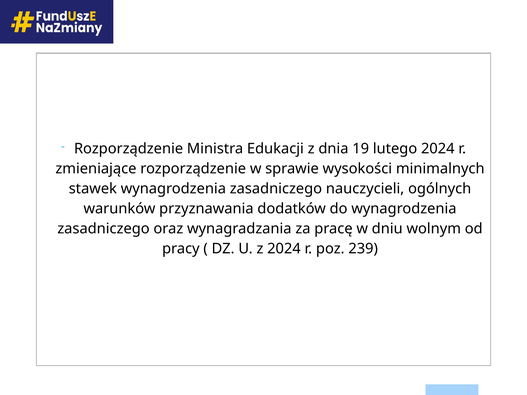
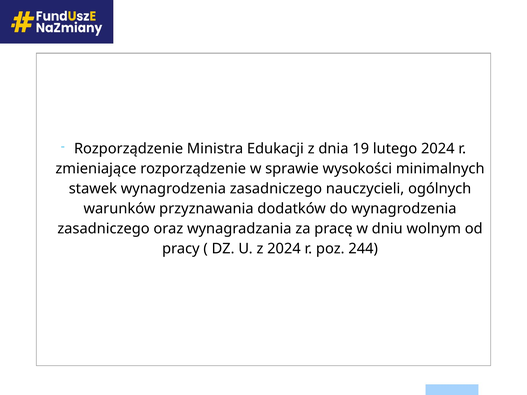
239: 239 -> 244
